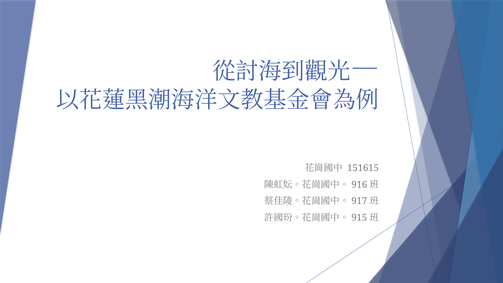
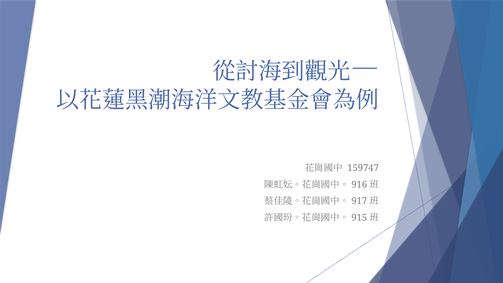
151615: 151615 -> 159747
